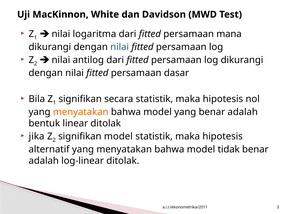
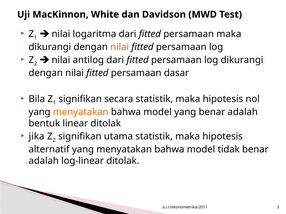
persamaan mana: mana -> maka
nilai at (120, 47) colour: blue -> orange
signifikan model: model -> utama
